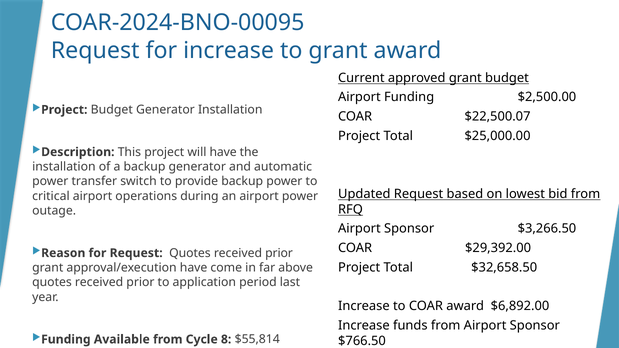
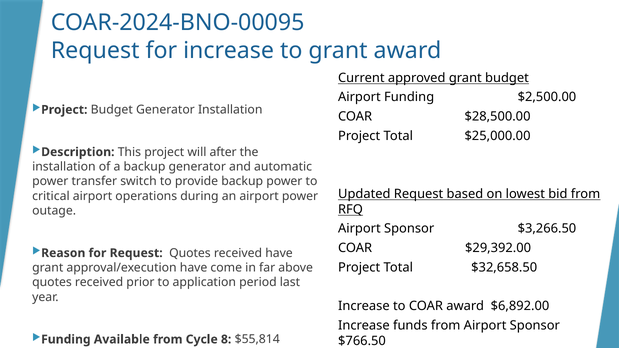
$22,500.07: $22,500.07 -> $28,500.00
will have: have -> after
Request Quotes received prior: prior -> have
